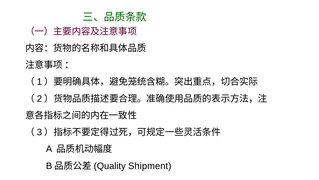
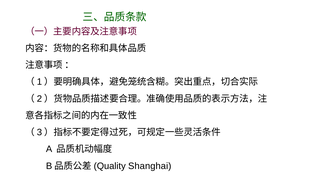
Shipment: Shipment -> Shanghai
